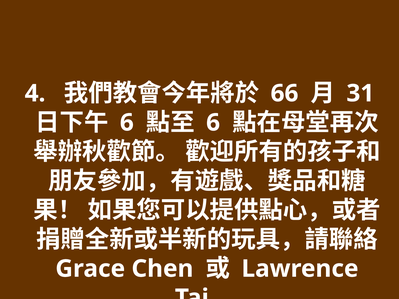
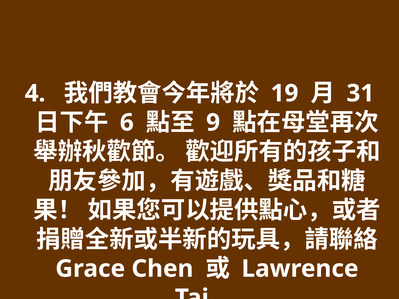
66: 66 -> 19
6 at (213, 123): 6 -> 9
